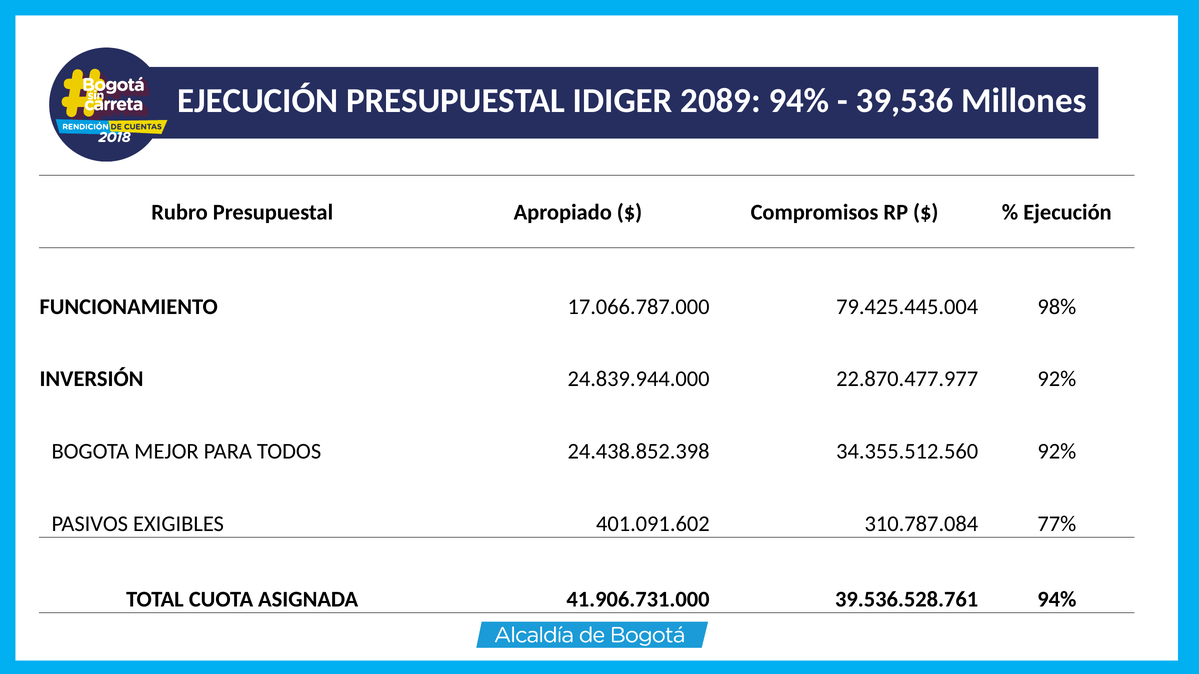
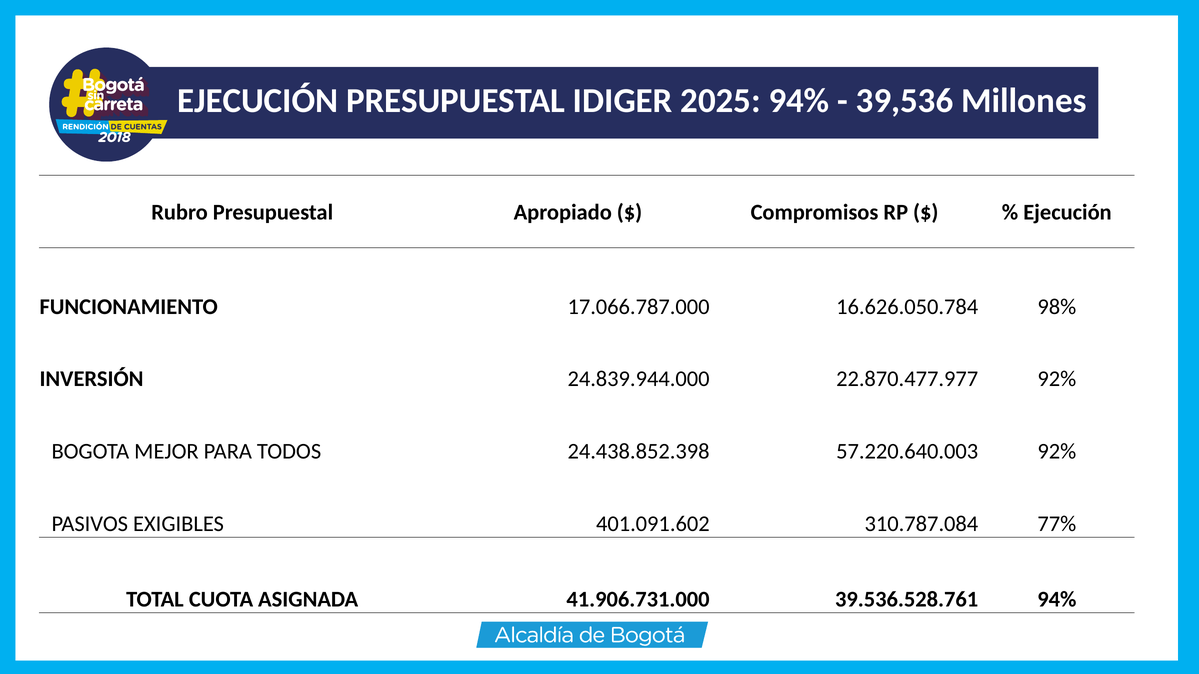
2089: 2089 -> 2025
79.425.445.004: 79.425.445.004 -> 16.626.050.784
34.355.512.560: 34.355.512.560 -> 57.220.640.003
